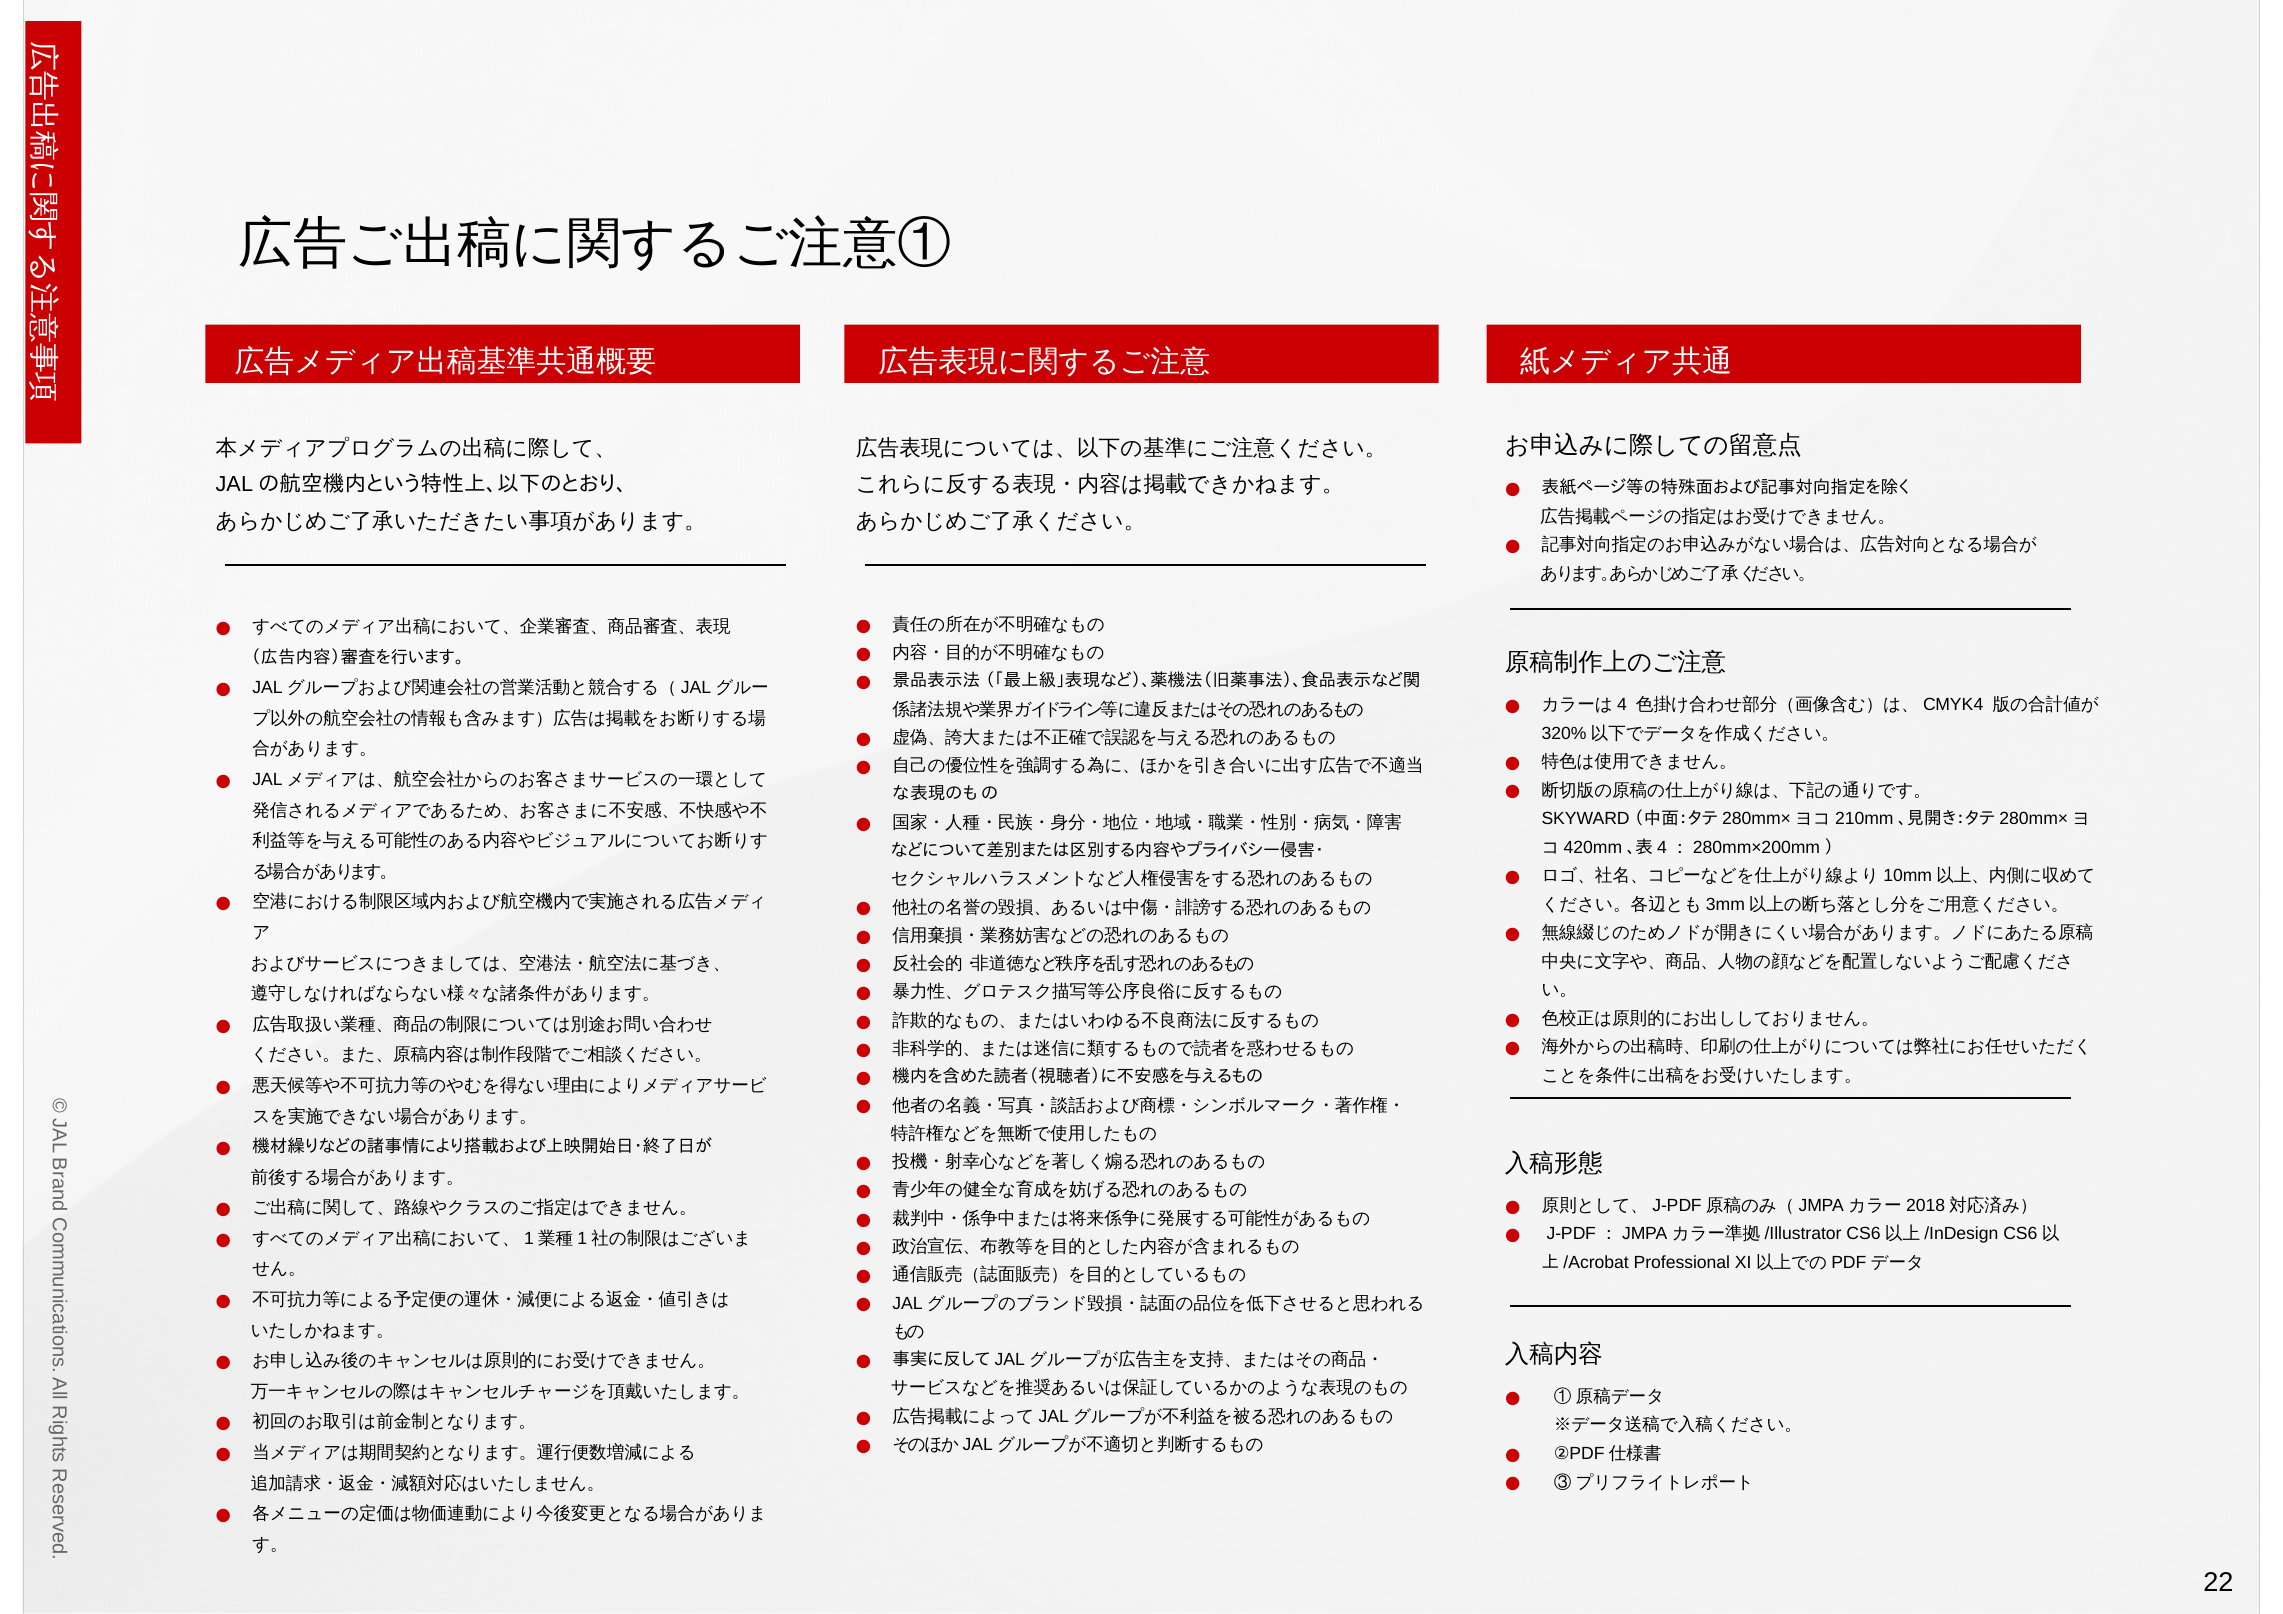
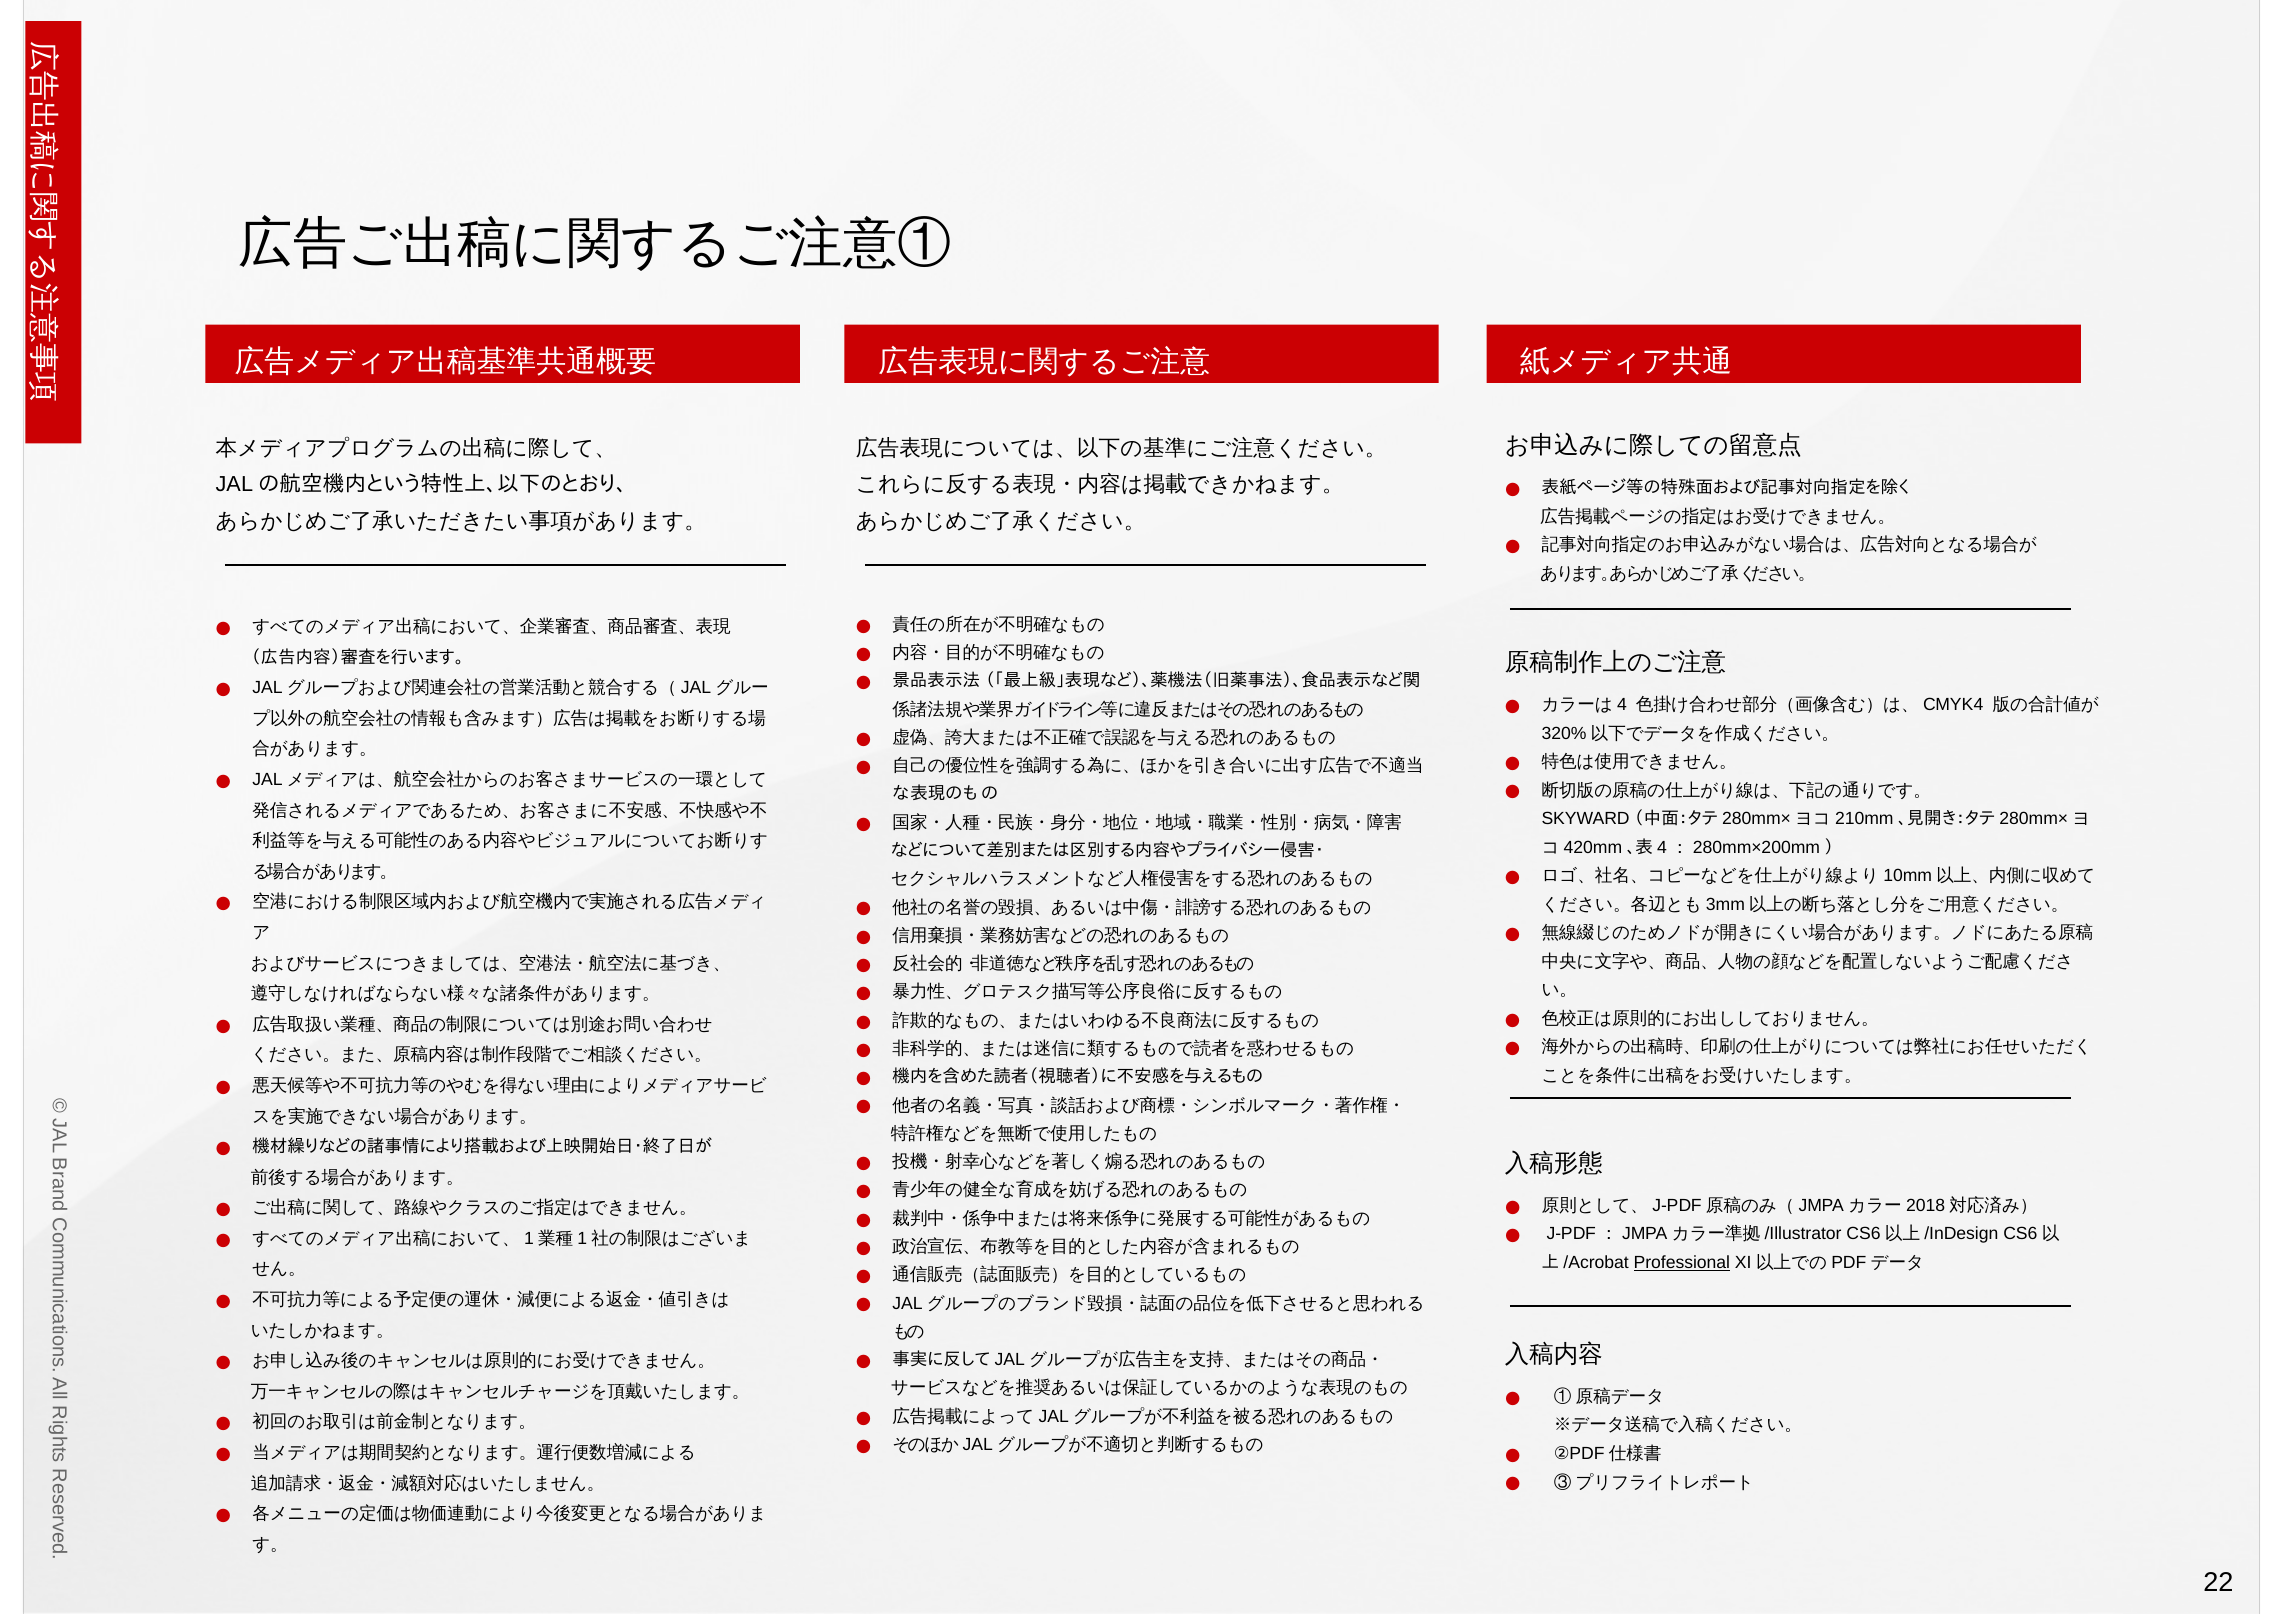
Professional underline: none -> present
